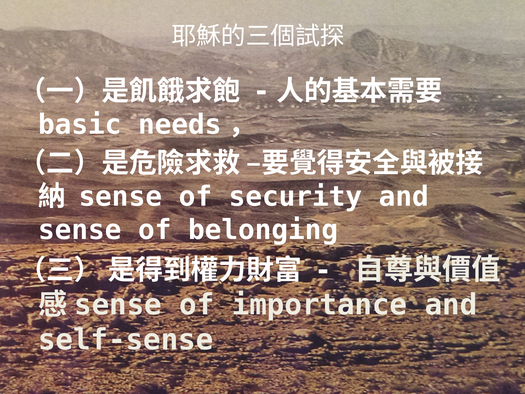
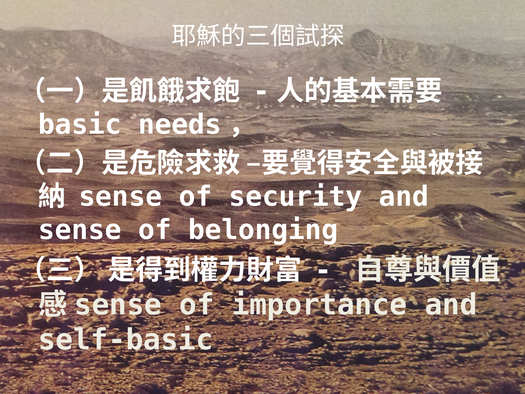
self-sense: self-sense -> self-basic
